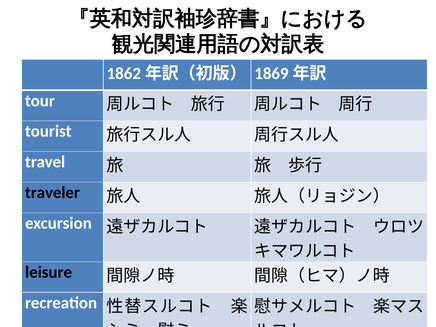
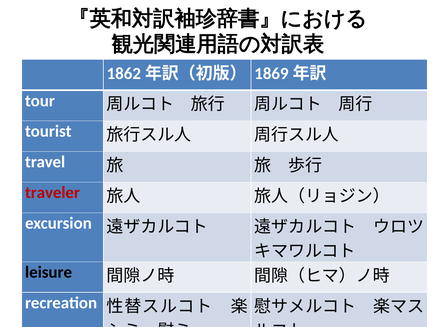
traveler colour: black -> red
